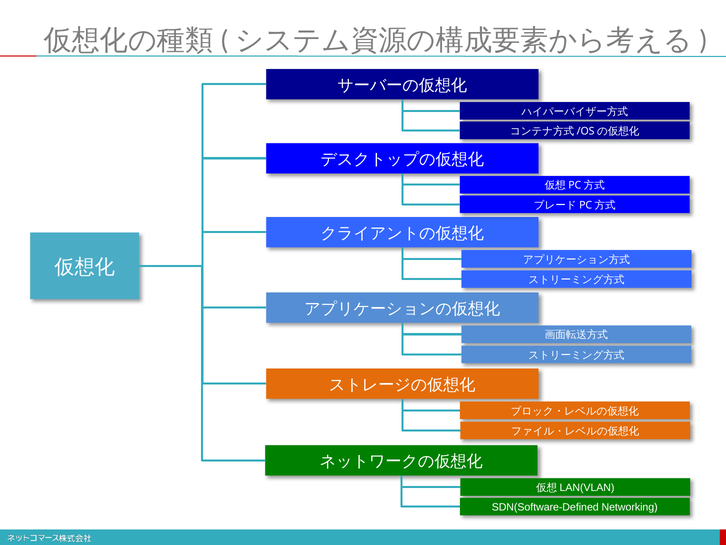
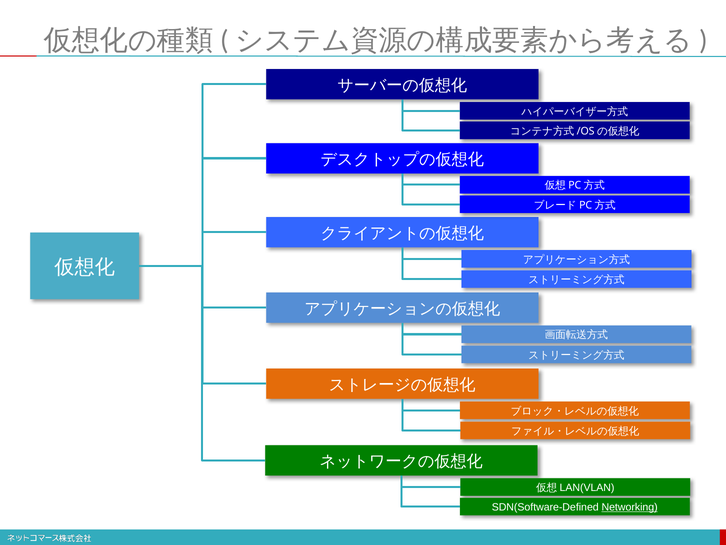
Networking underline: none -> present
